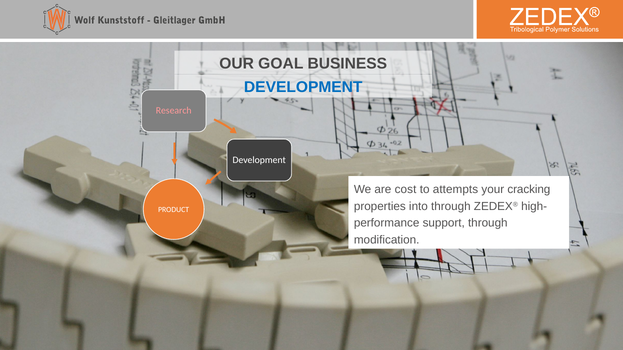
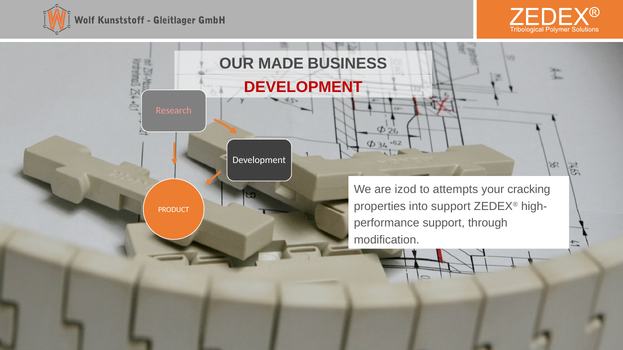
GOAL: GOAL -> MADE
DEVELOPMENT at (303, 87) colour: blue -> red
cost: cost -> izod
into through: through -> support
